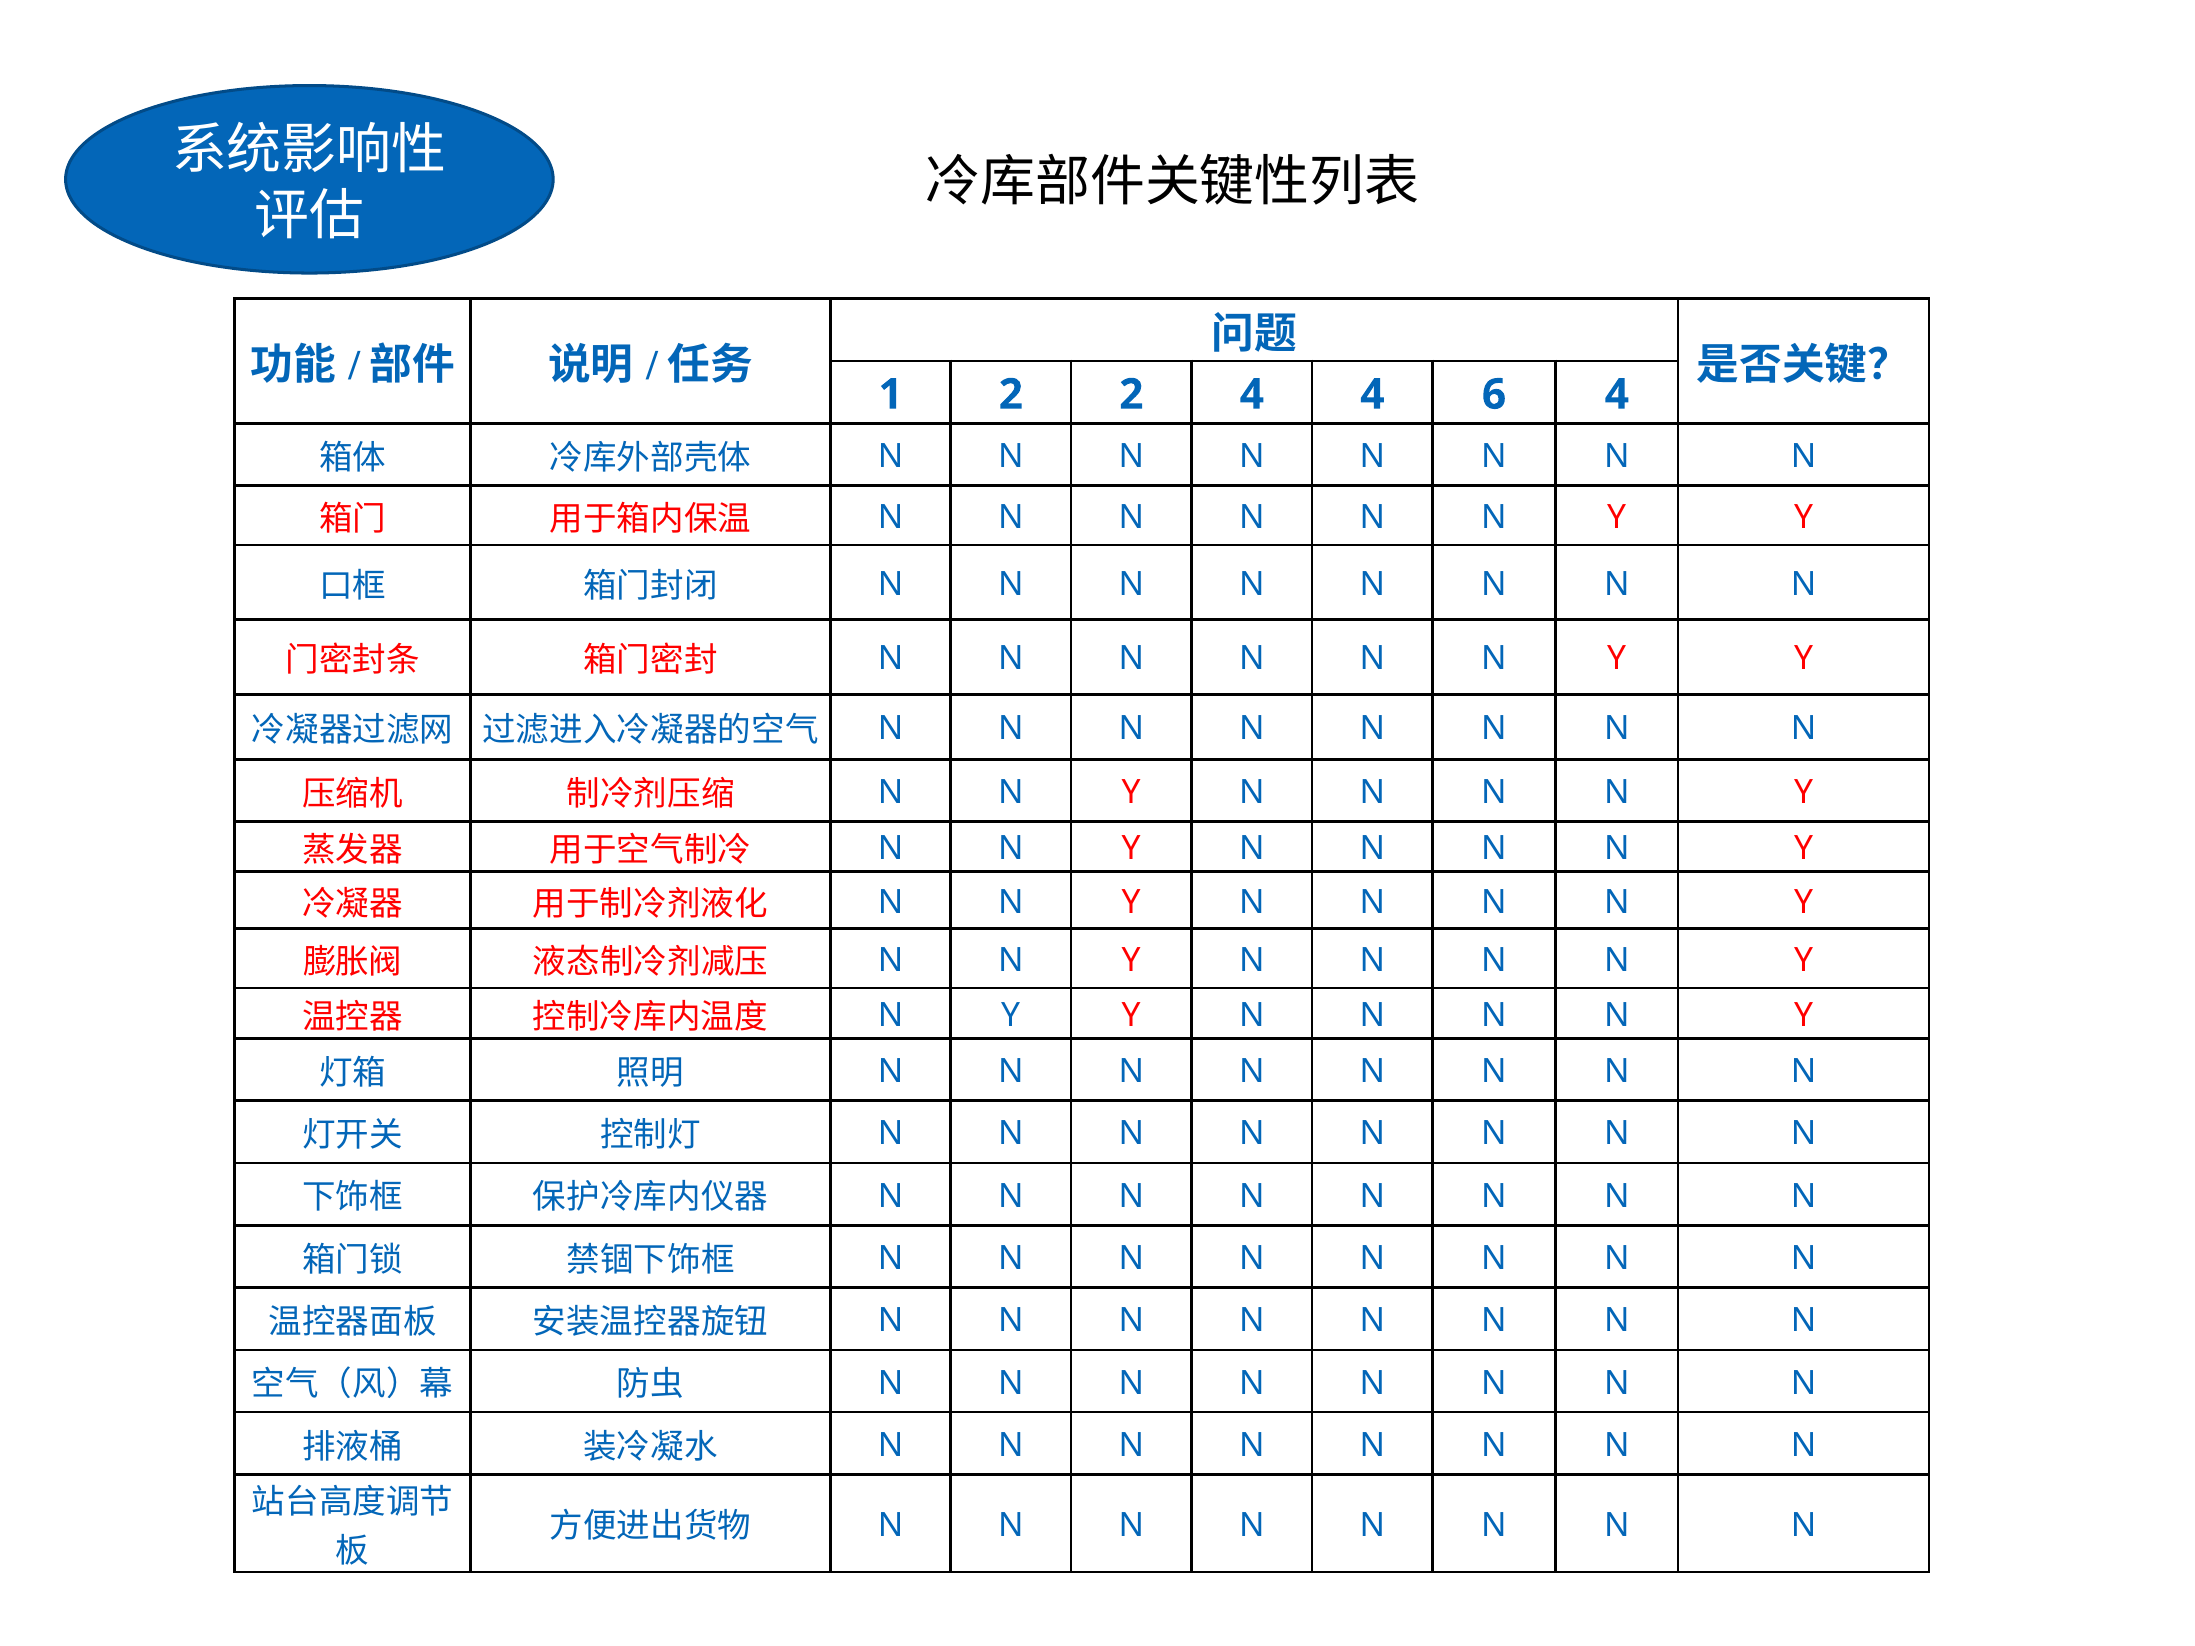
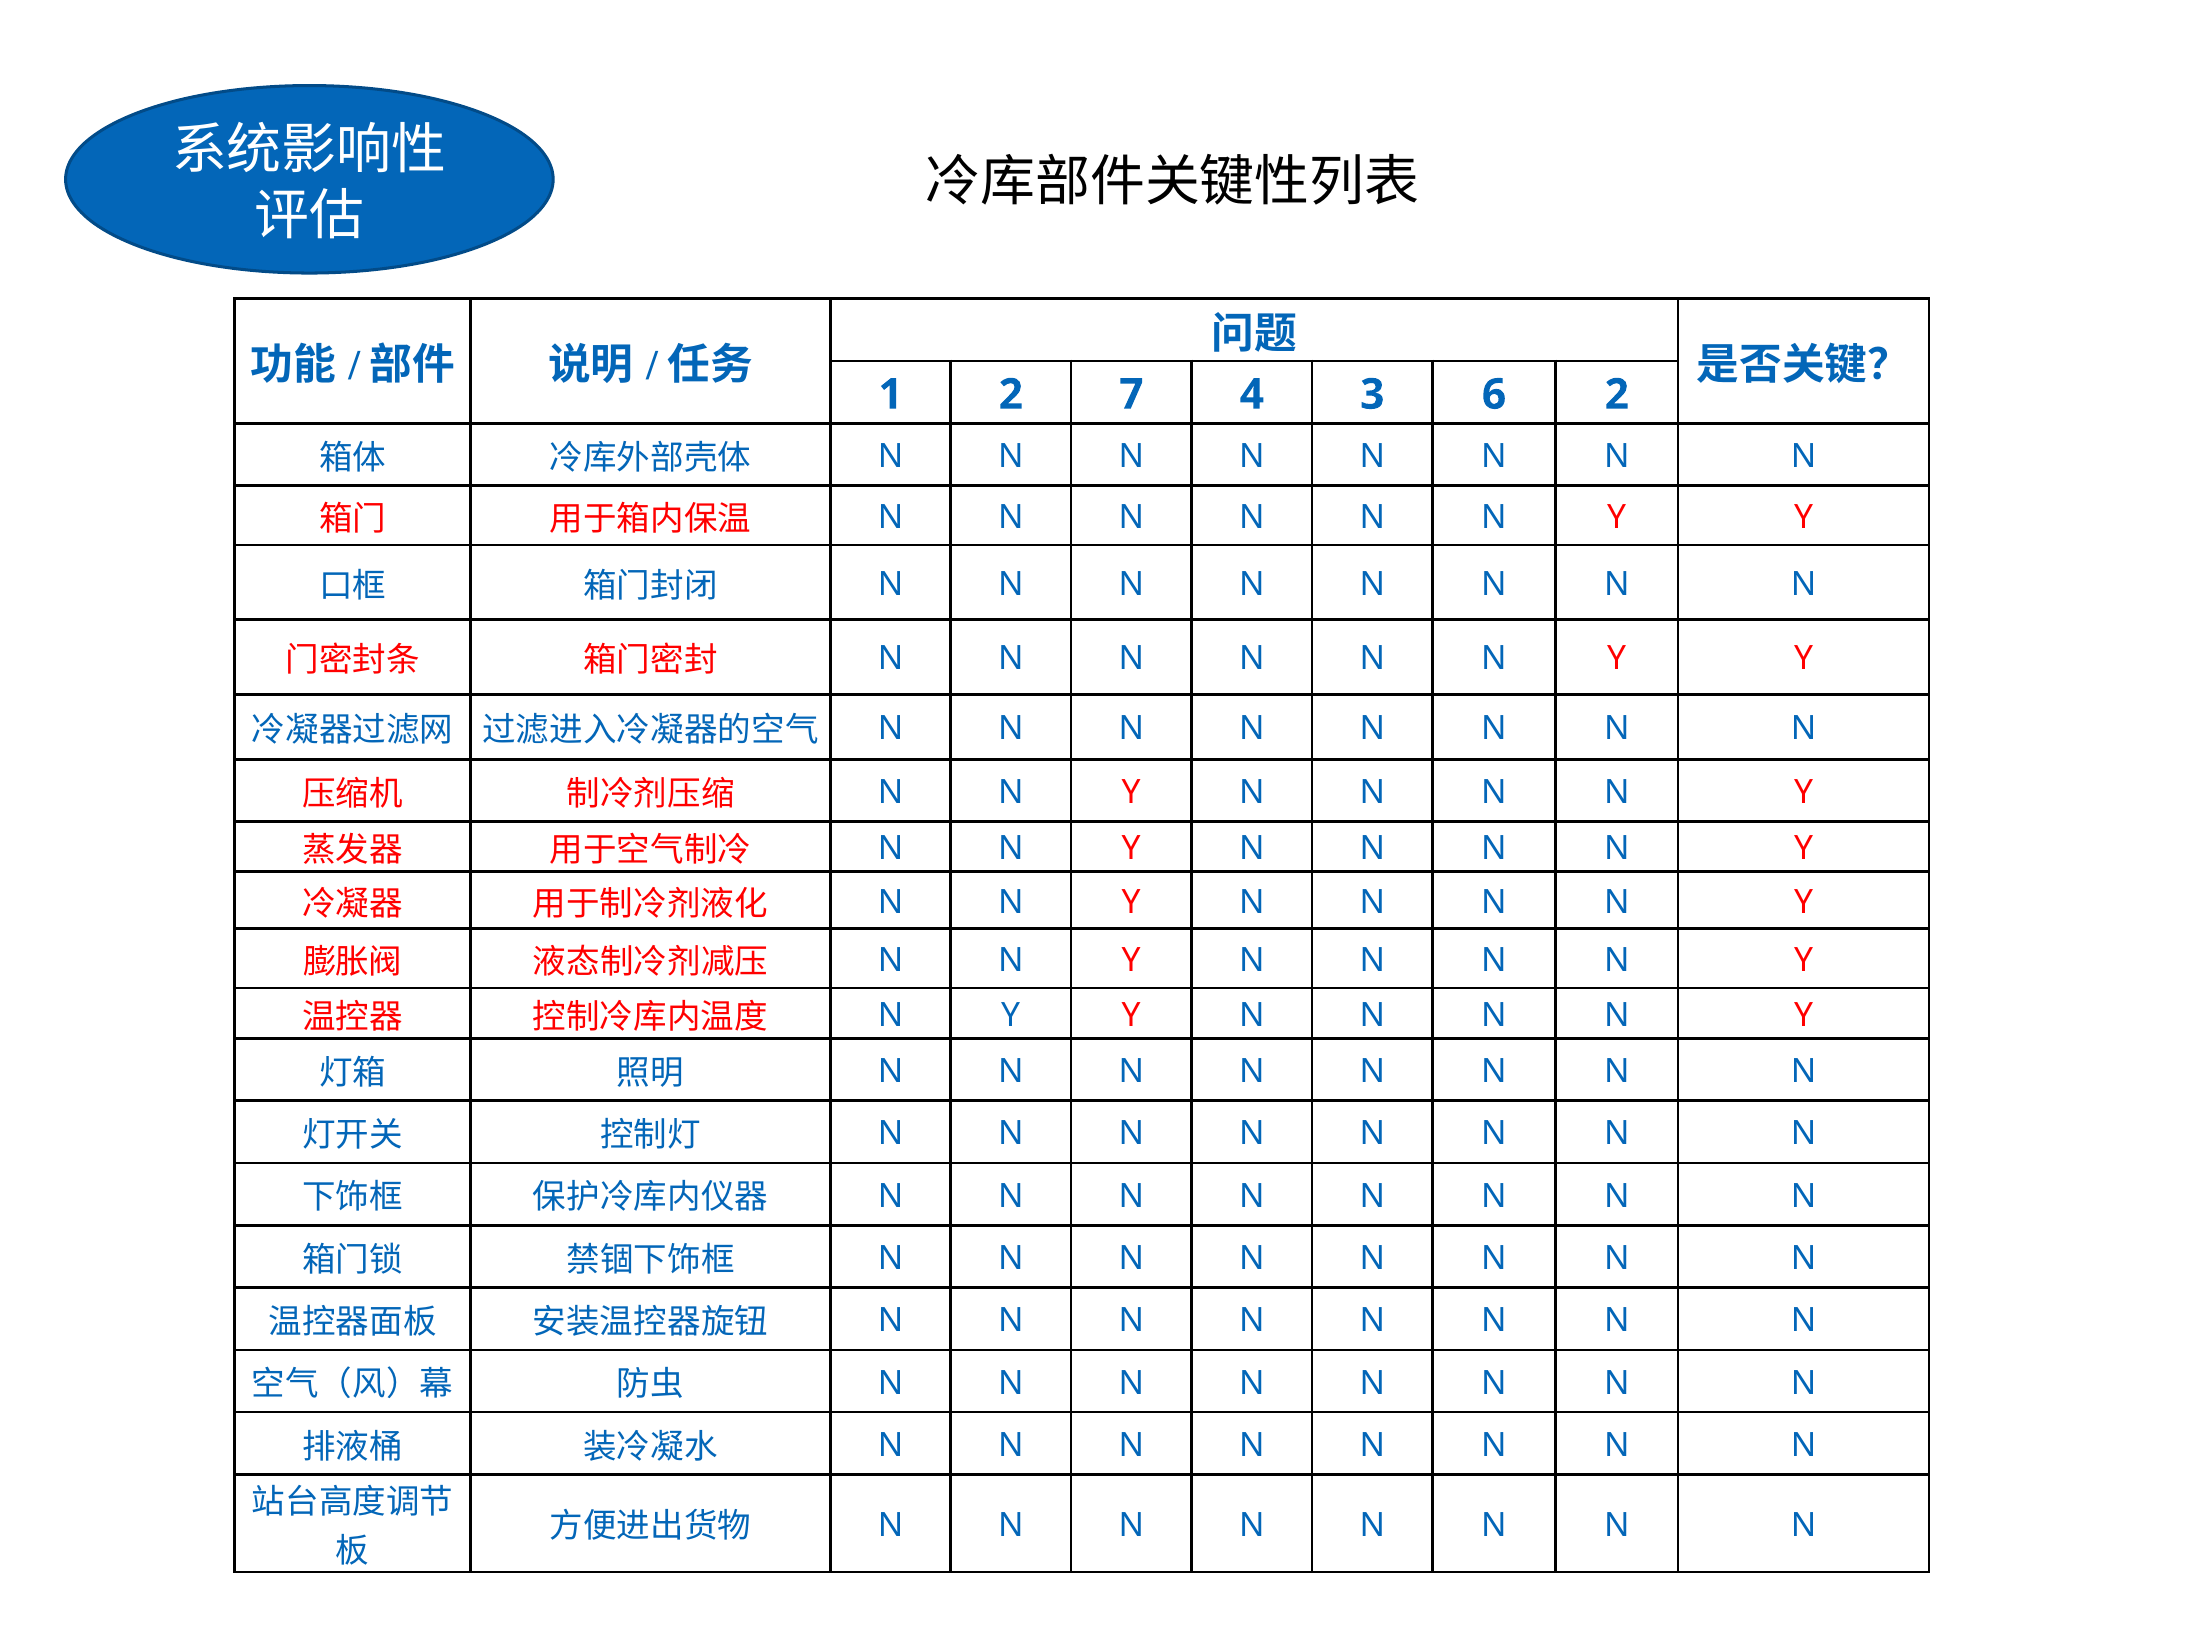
2 2: 2 -> 7
4 4: 4 -> 3
6 4: 4 -> 2
